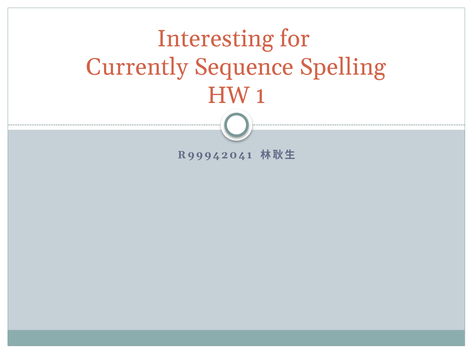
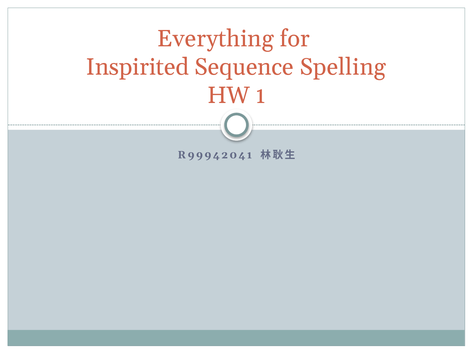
Interesting: Interesting -> Everything
Currently: Currently -> Inspirited
